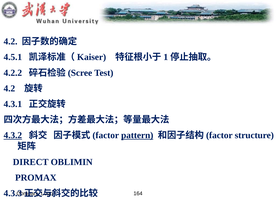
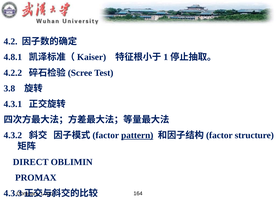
4.5.1: 4.5.1 -> 4.8.1
4.2 at (9, 88): 4.2 -> 3.8
4.3.2 underline: present -> none
